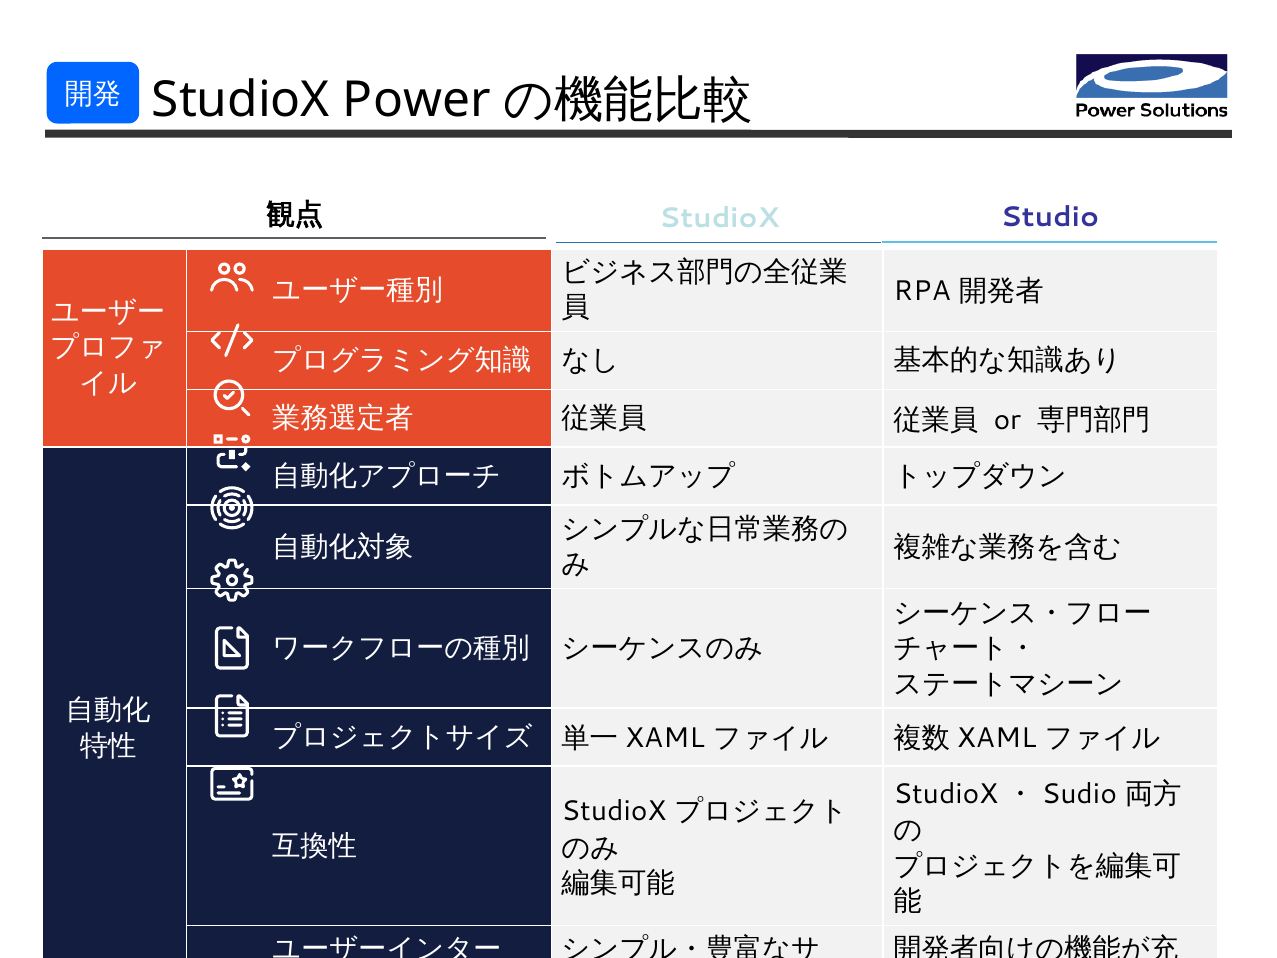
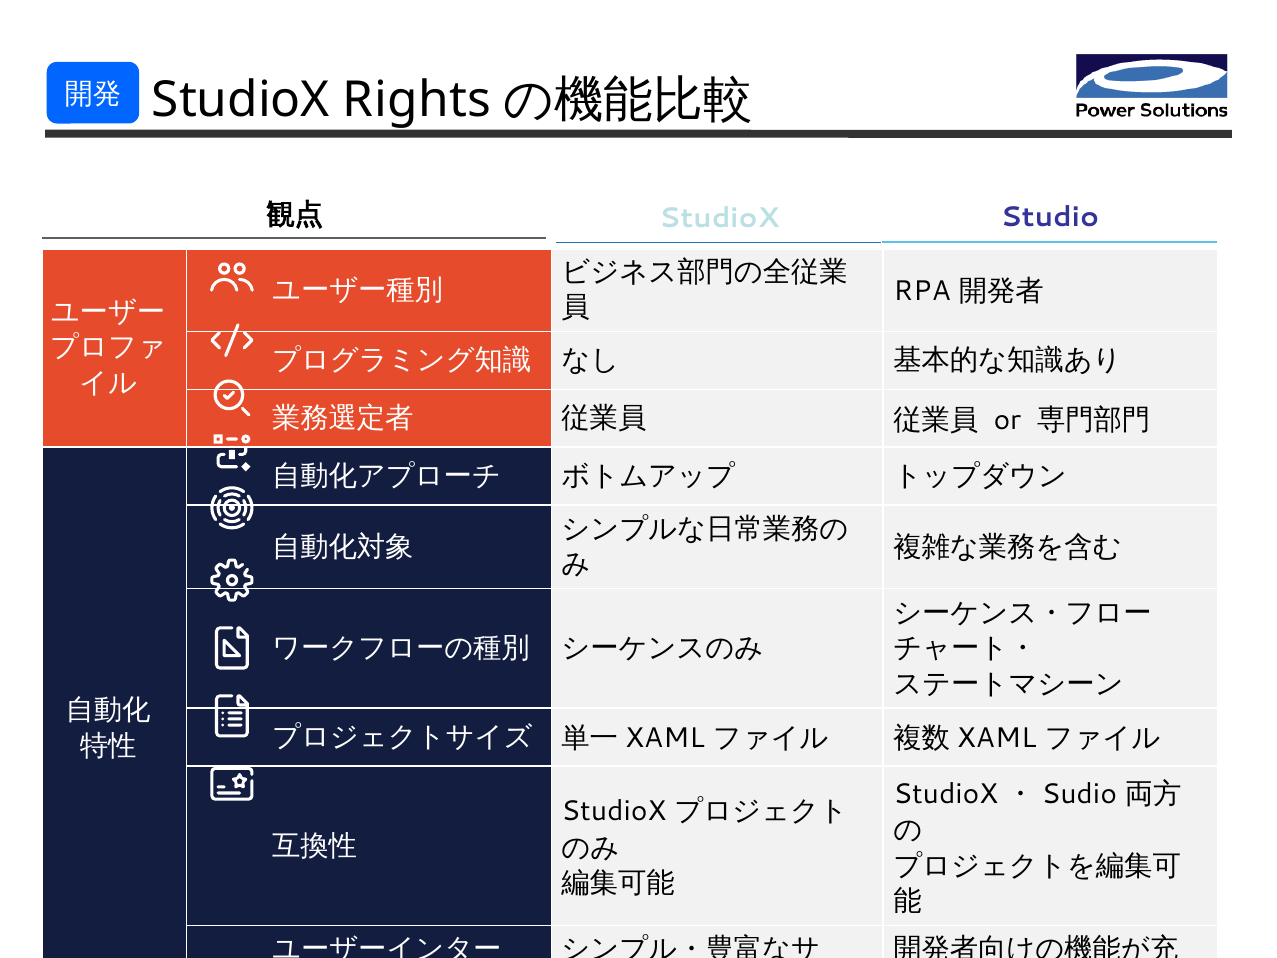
StudioX Power: Power -> Rights
